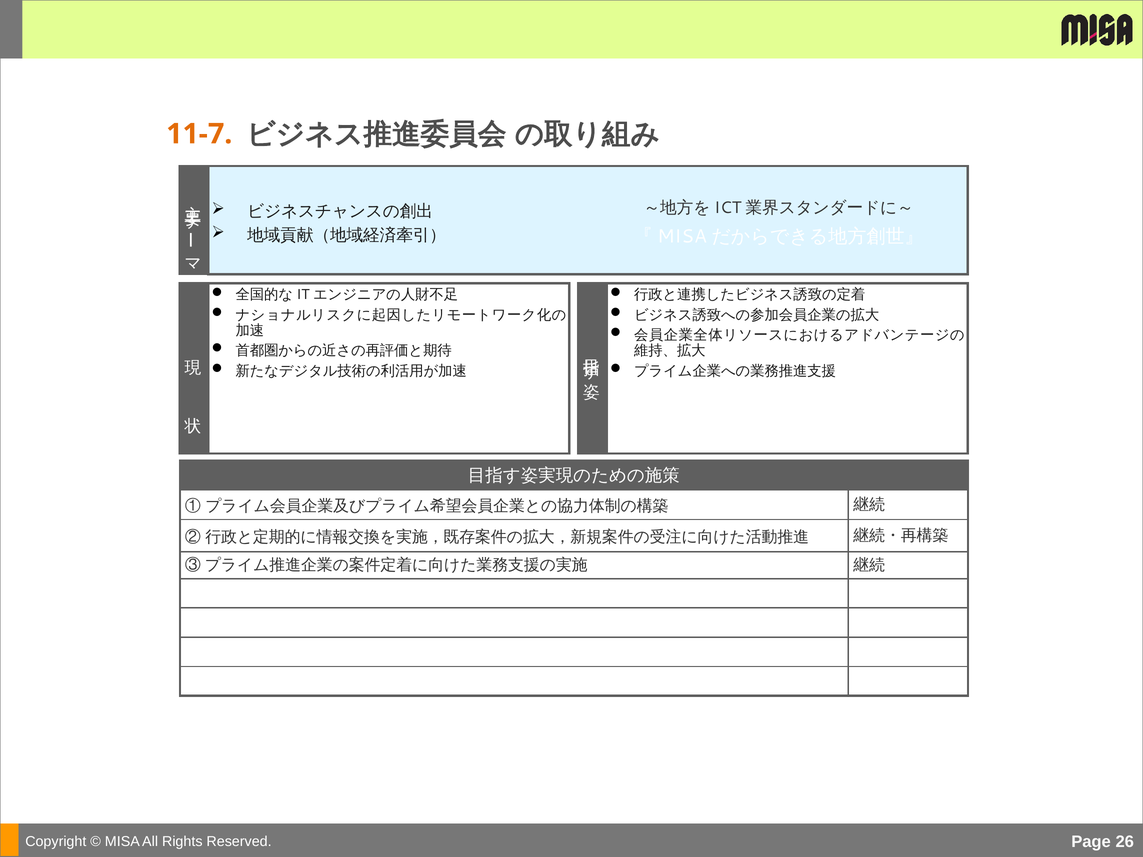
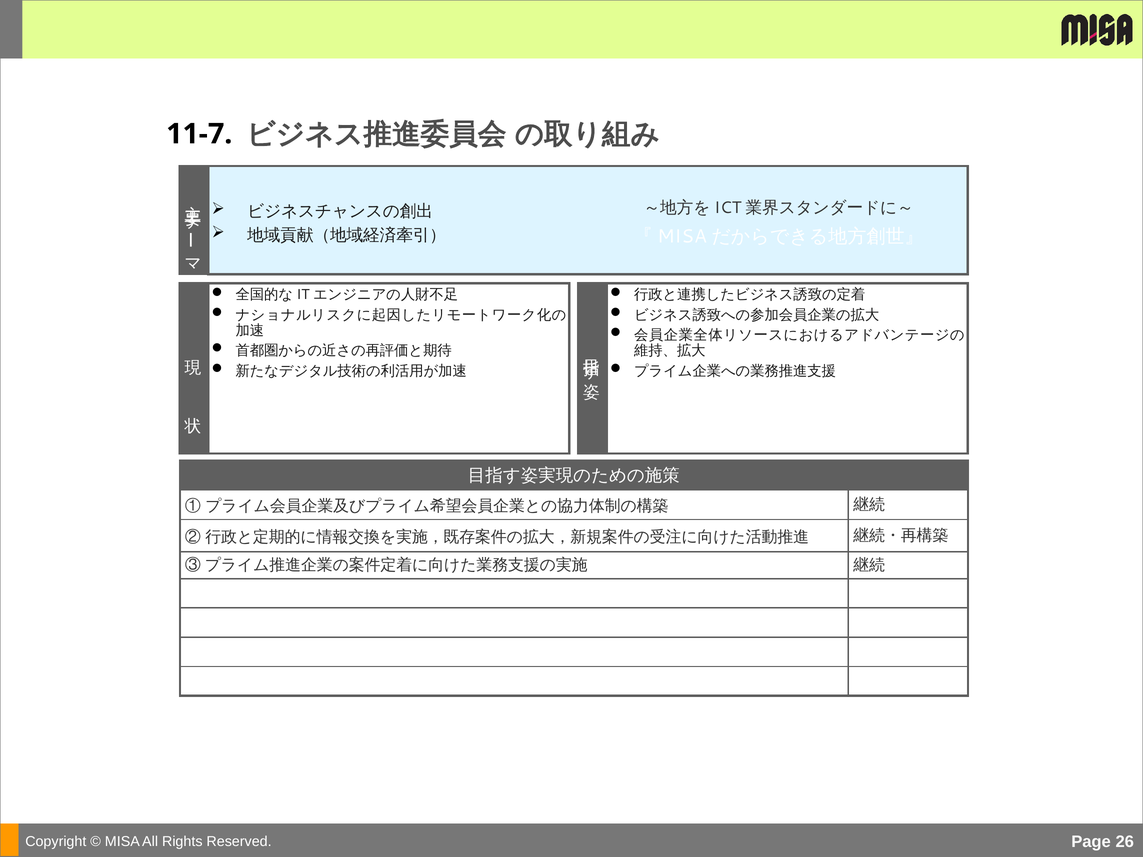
11-7 colour: orange -> black
